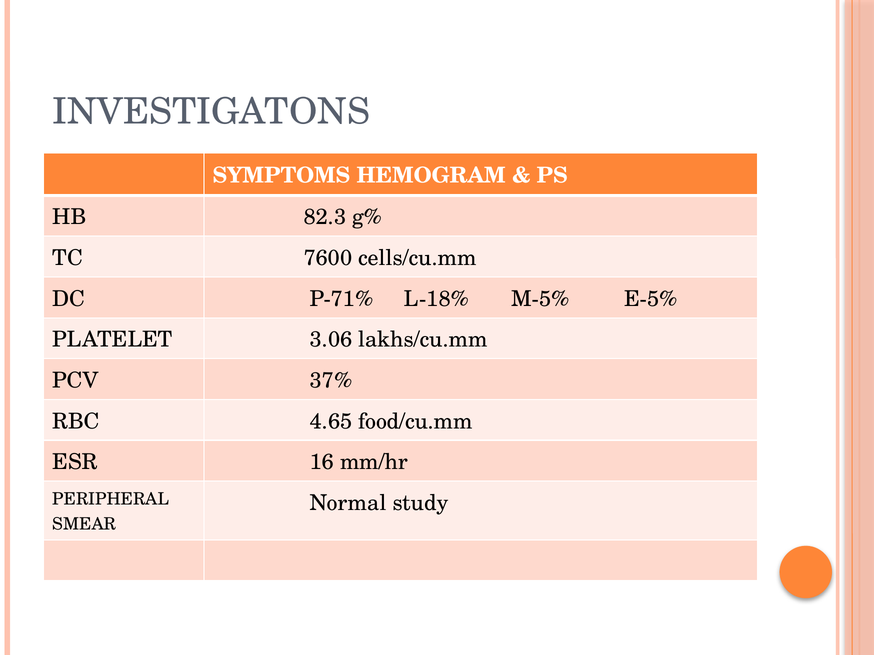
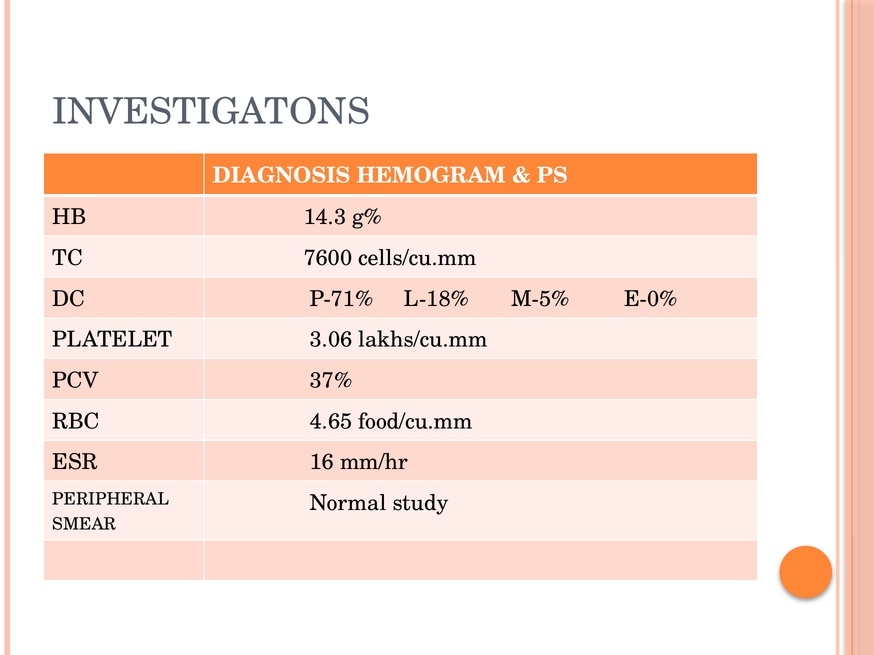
SYMPTOMS: SYMPTOMS -> DIAGNOSIS
82.3: 82.3 -> 14.3
E-5%: E-5% -> E-0%
